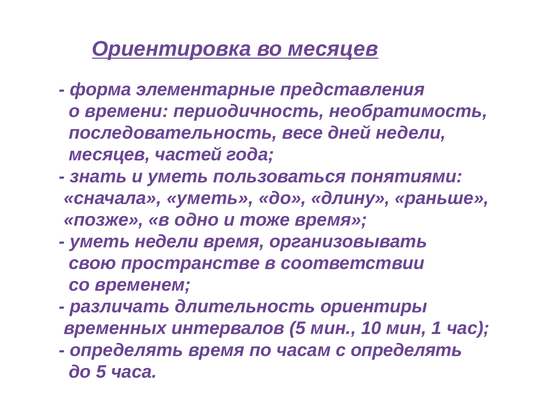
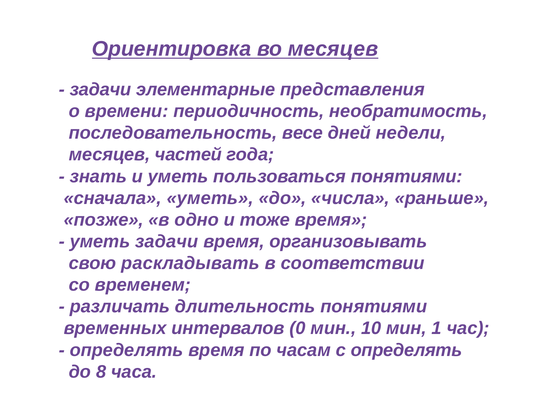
форма at (100, 90): форма -> задачи
длину: длину -> числа
уметь недели: недели -> задачи
пространстве: пространстве -> раскладывать
длительность ориентиры: ориентиры -> понятиями
интервалов 5: 5 -> 0
до 5: 5 -> 8
